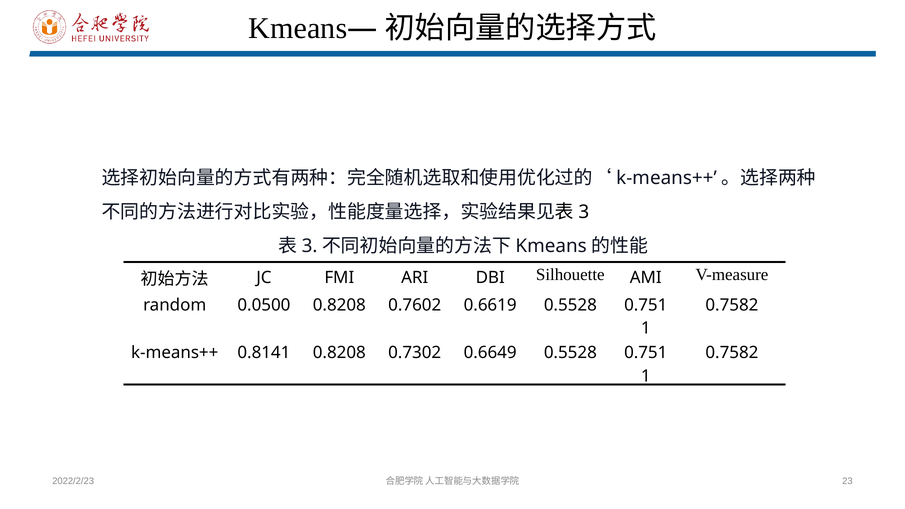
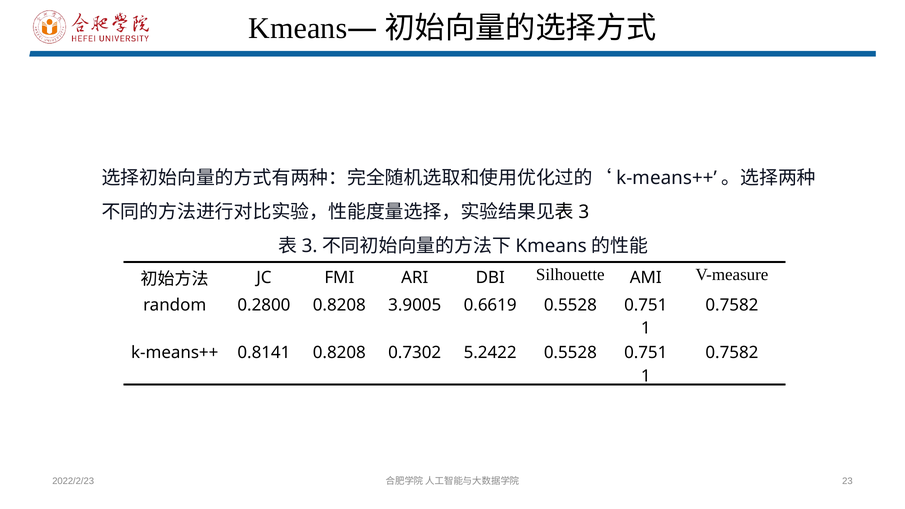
0.0500: 0.0500 -> 0.2800
0.7602: 0.7602 -> 3.9005
0.6649: 0.6649 -> 5.2422
